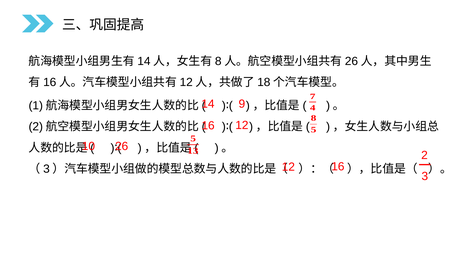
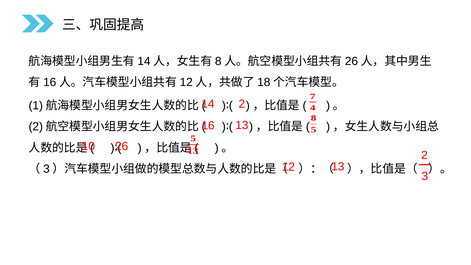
14 9: 9 -> 2
16 12: 12 -> 13
16 at (338, 167): 16 -> 13
